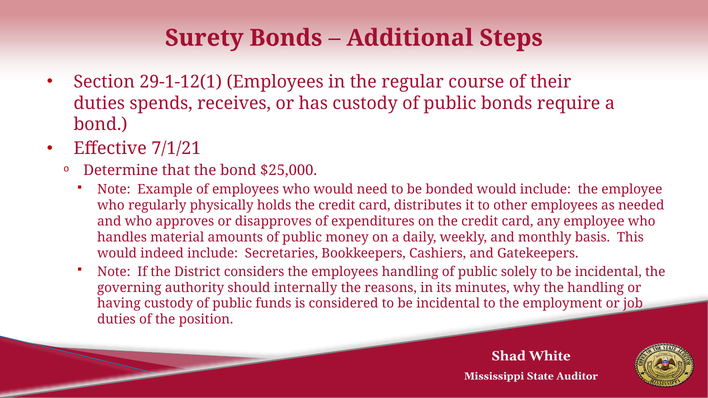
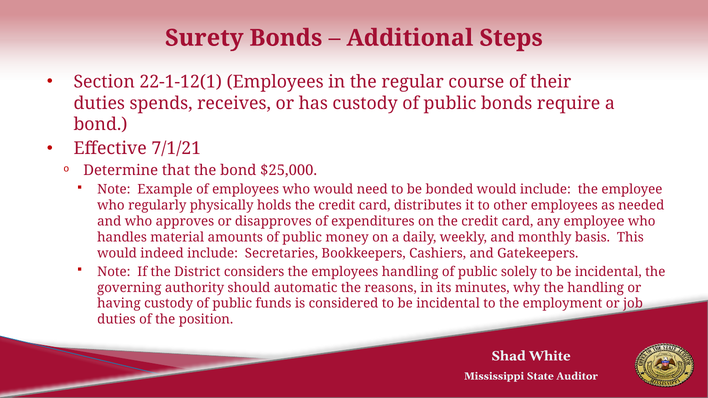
29-1-12(1: 29-1-12(1 -> 22-1-12(1
internally: internally -> automatic
